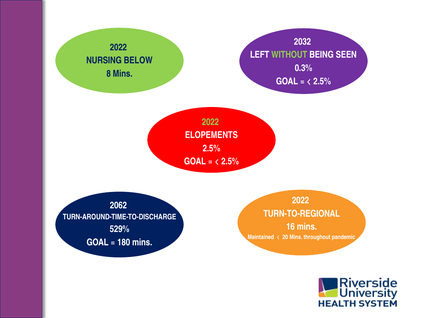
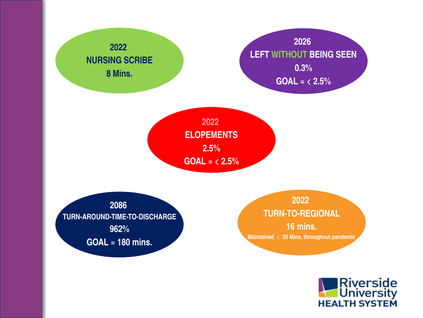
2032: 2032 -> 2026
BELOW: BELOW -> SCRIBE
2022 at (210, 122) colour: light green -> pink
2062: 2062 -> 2086
529%: 529% -> 962%
